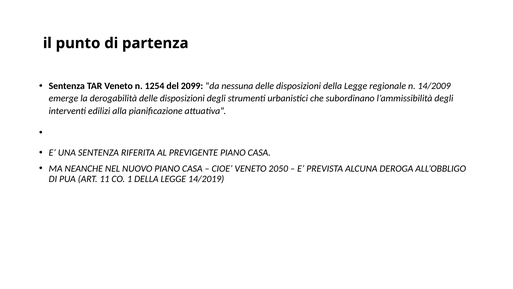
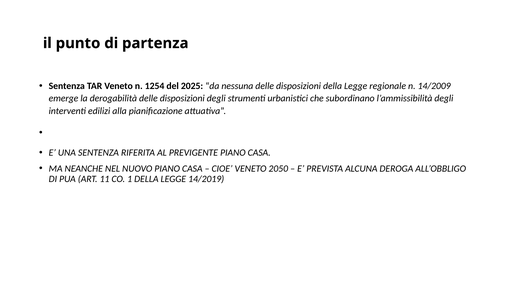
2099: 2099 -> 2025
